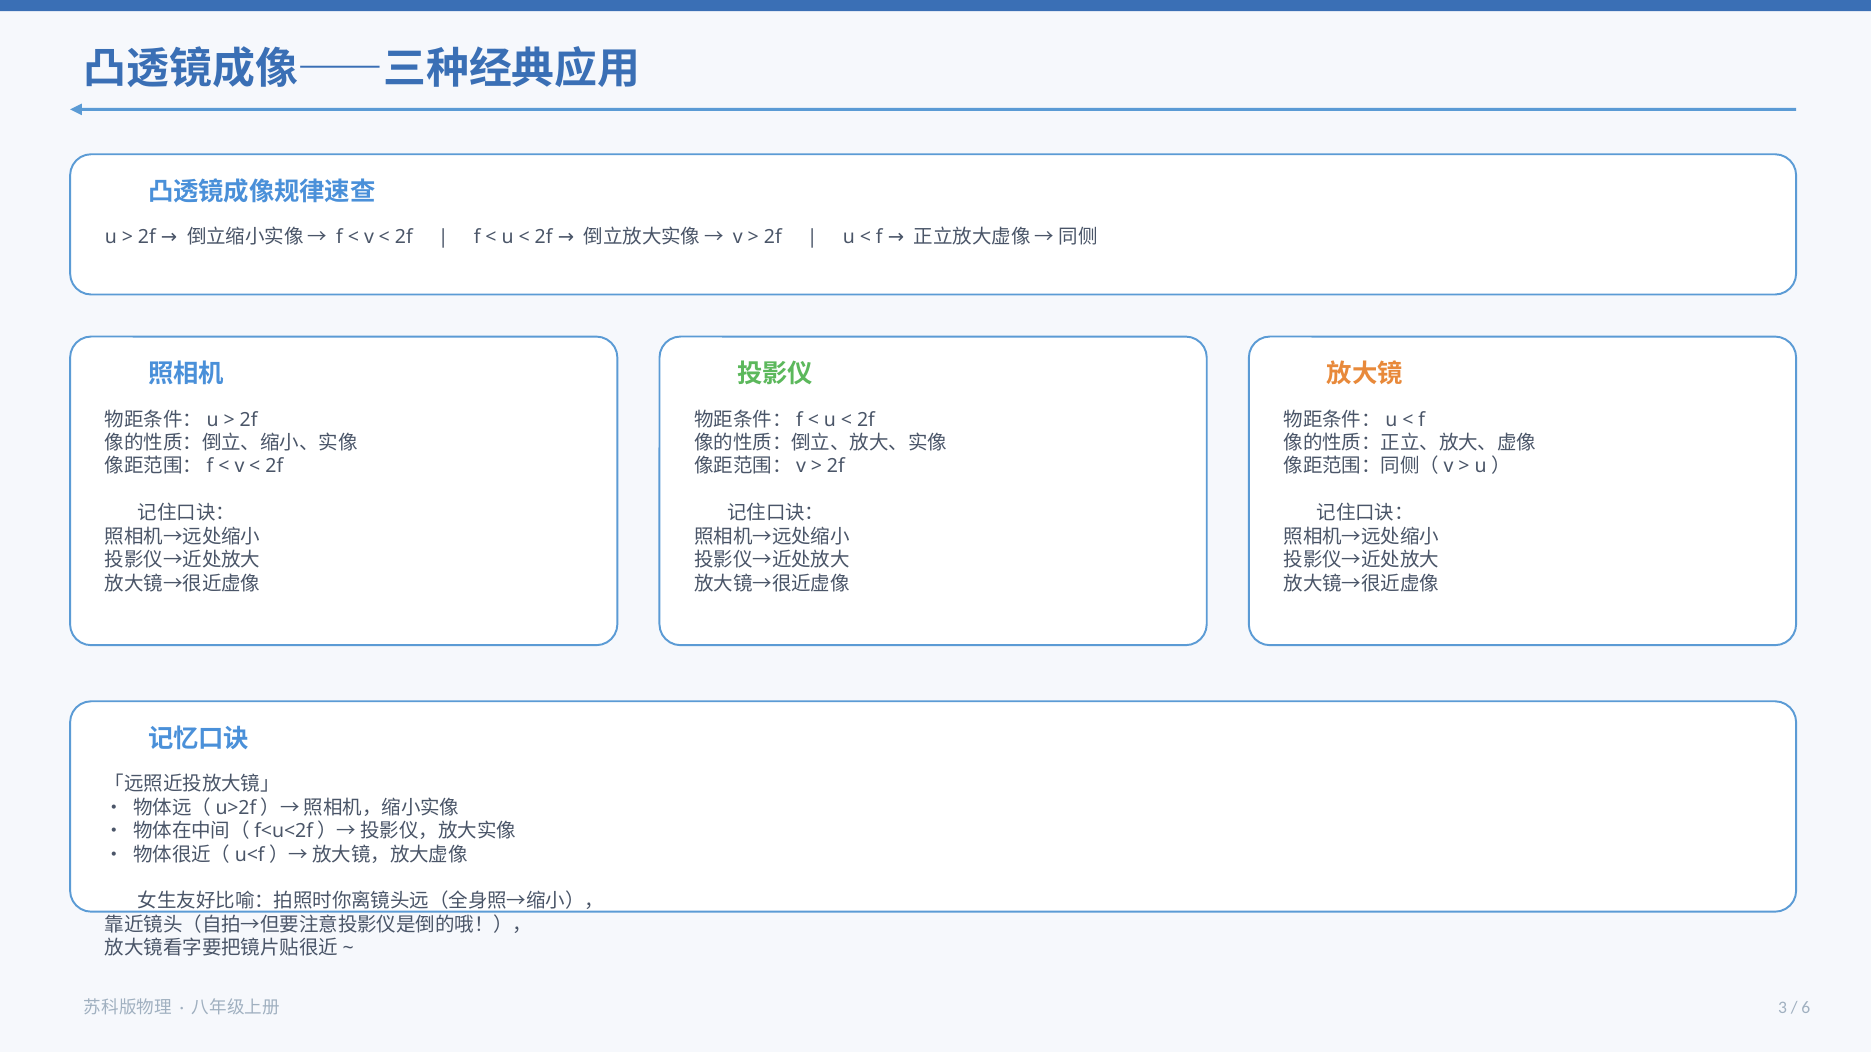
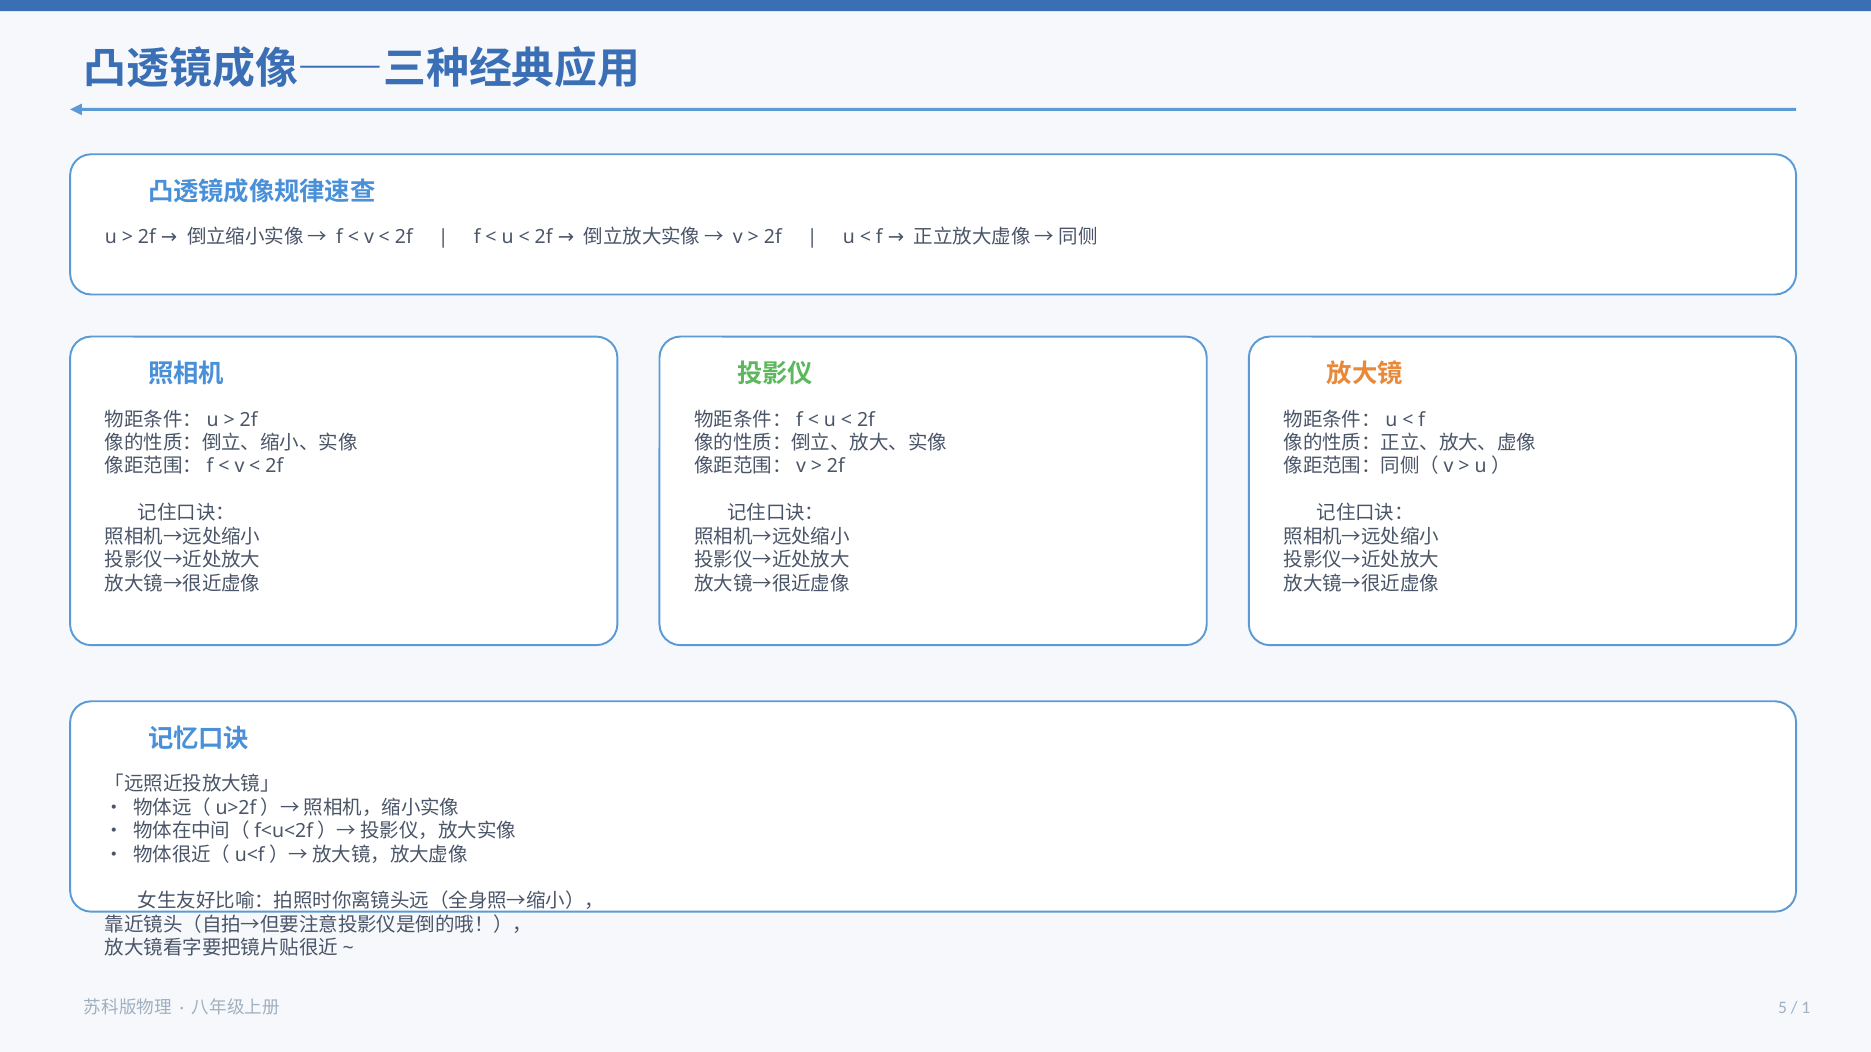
3: 3 -> 5
6: 6 -> 1
